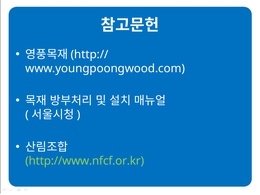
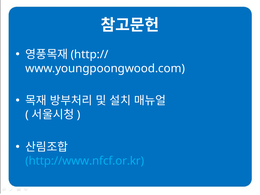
http://www.nfcf.or.kr colour: light green -> light blue
